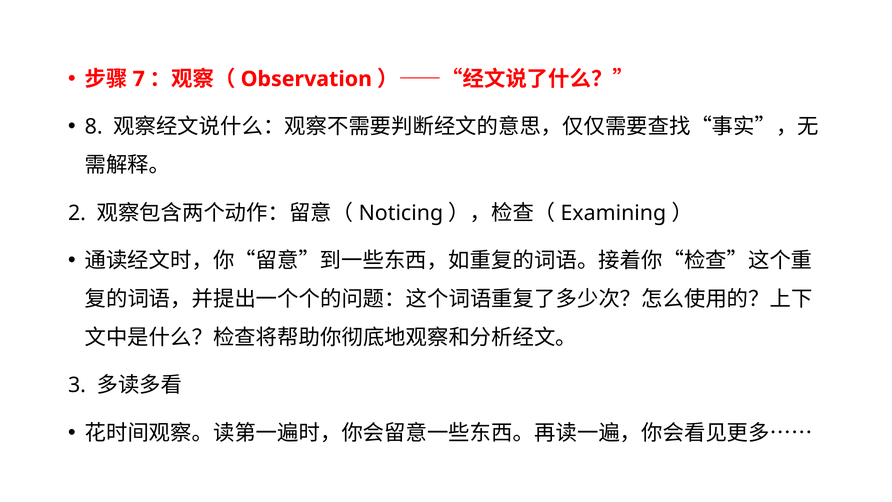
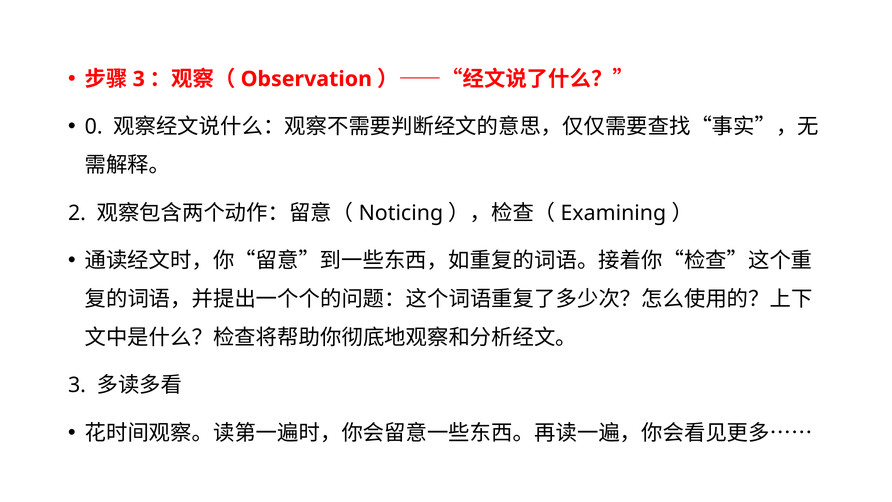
7 at (139, 79): 7 -> 3
8: 8 -> 0
